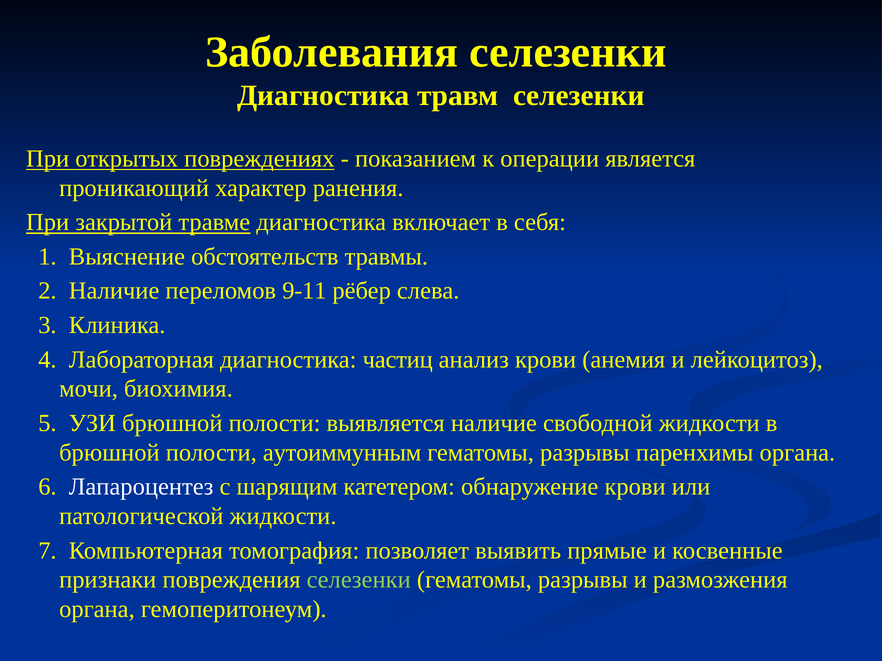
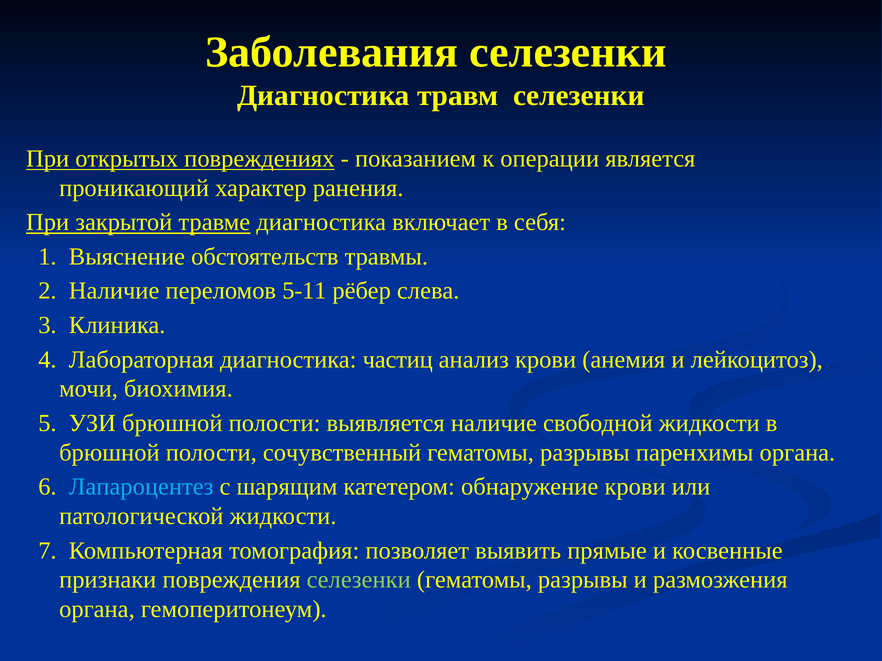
9-11: 9-11 -> 5-11
аутоиммунным: аутоиммунным -> сочувственный
Лапароцентез colour: white -> light blue
